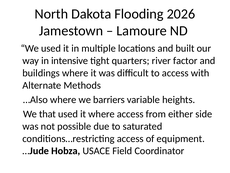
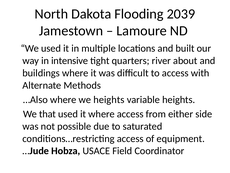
2026: 2026 -> 2039
factor: factor -> about
we barriers: barriers -> heights
